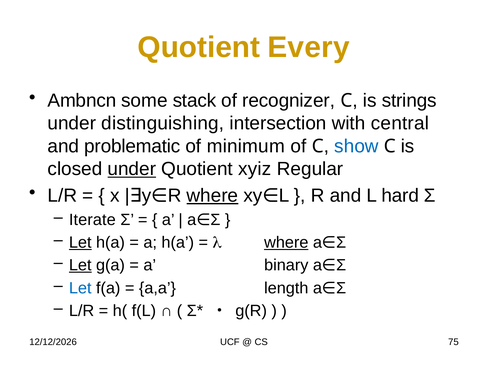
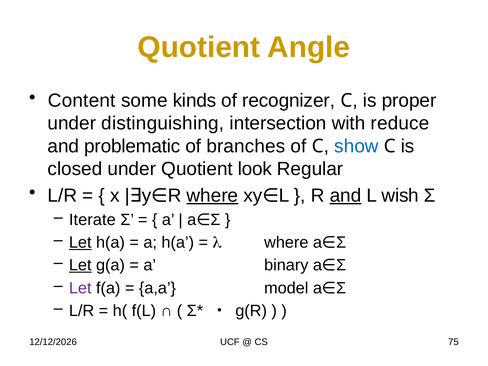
Every: Every -> Angle
Ambncn: Ambncn -> Content
stack: stack -> kinds
strings: strings -> proper
central: central -> reduce
minimum: minimum -> branches
under at (132, 169) underline: present -> none
xyiz: xyiz -> look
and at (346, 196) underline: none -> present
hard: hard -> wish
where at (286, 242) underline: present -> none
Let at (80, 288) colour: blue -> purple
length: length -> model
